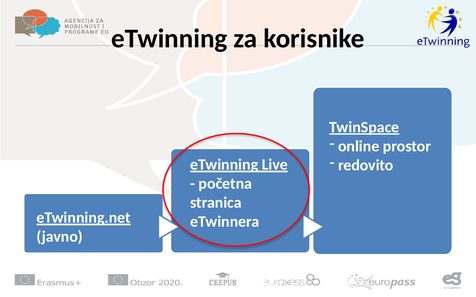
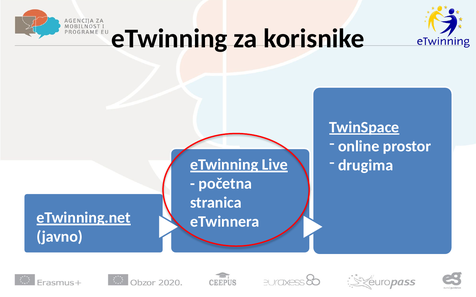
redovito: redovito -> drugima
